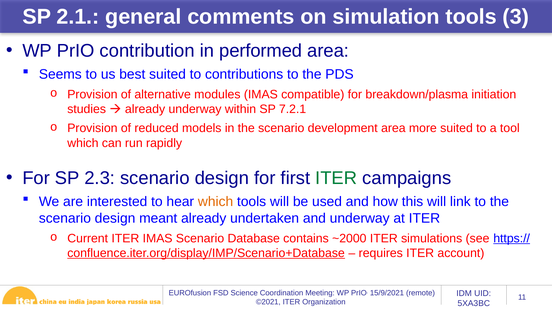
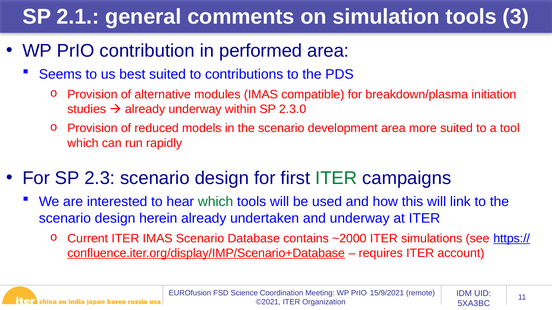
7.2.1: 7.2.1 -> 2.3.0
which at (216, 202) colour: orange -> green
meant: meant -> herein
